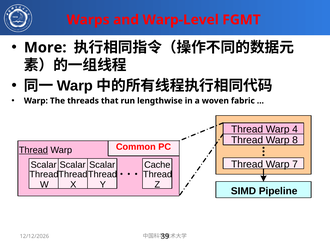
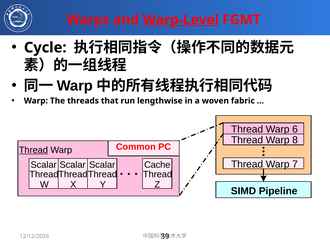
Warp-Level underline: none -> present
More: More -> Cycle
4: 4 -> 6
